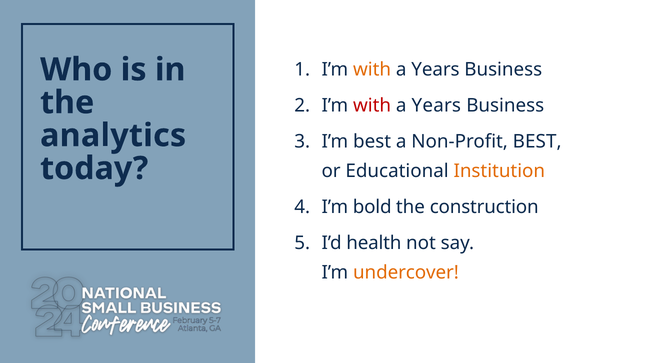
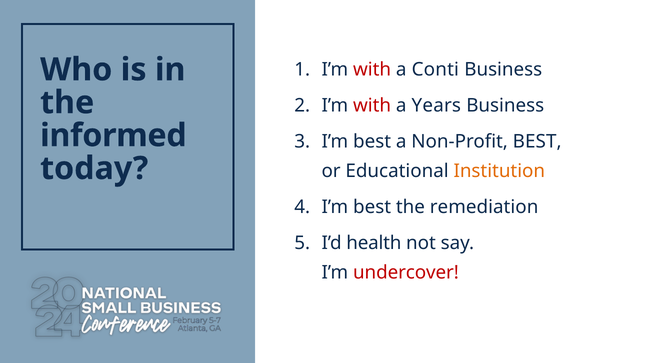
with at (372, 69) colour: orange -> red
Years at (435, 69): Years -> Conti
analytics: analytics -> informed
bold at (372, 207): bold -> best
construction: construction -> remediation
undercover colour: orange -> red
